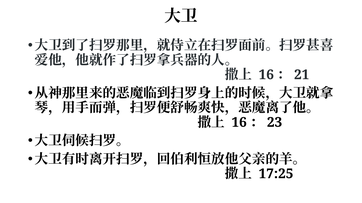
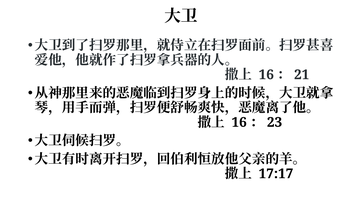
17:25: 17:25 -> 17:17
